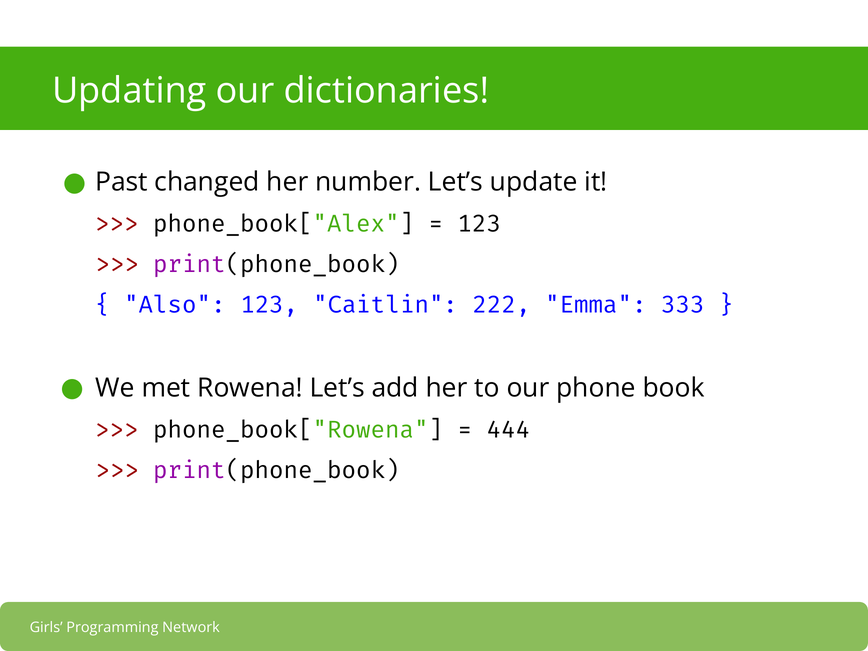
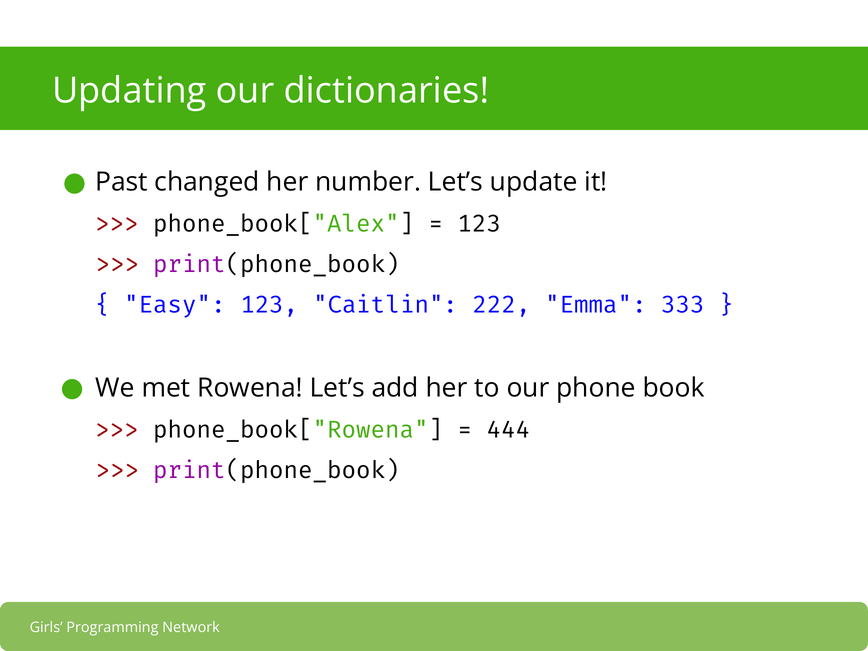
Also: Also -> Easy
